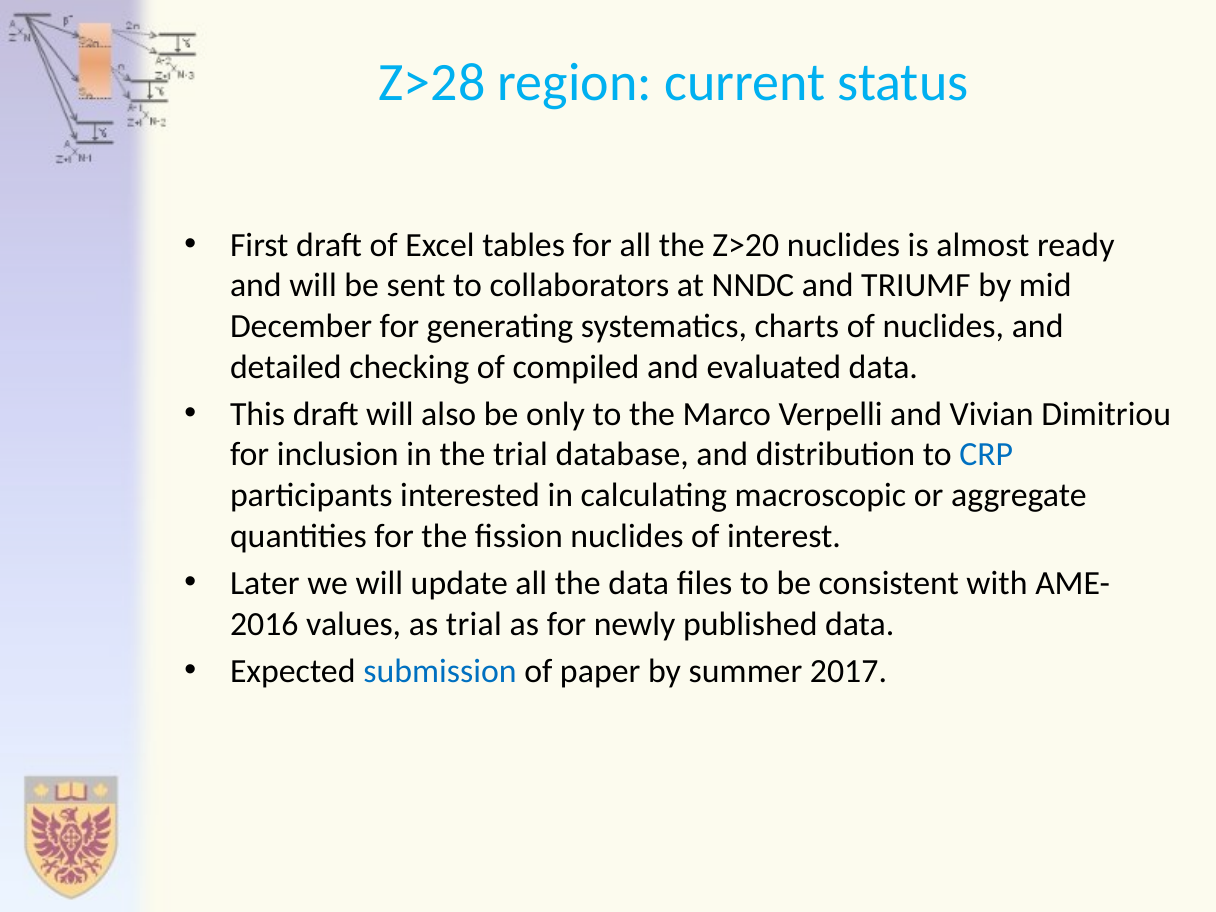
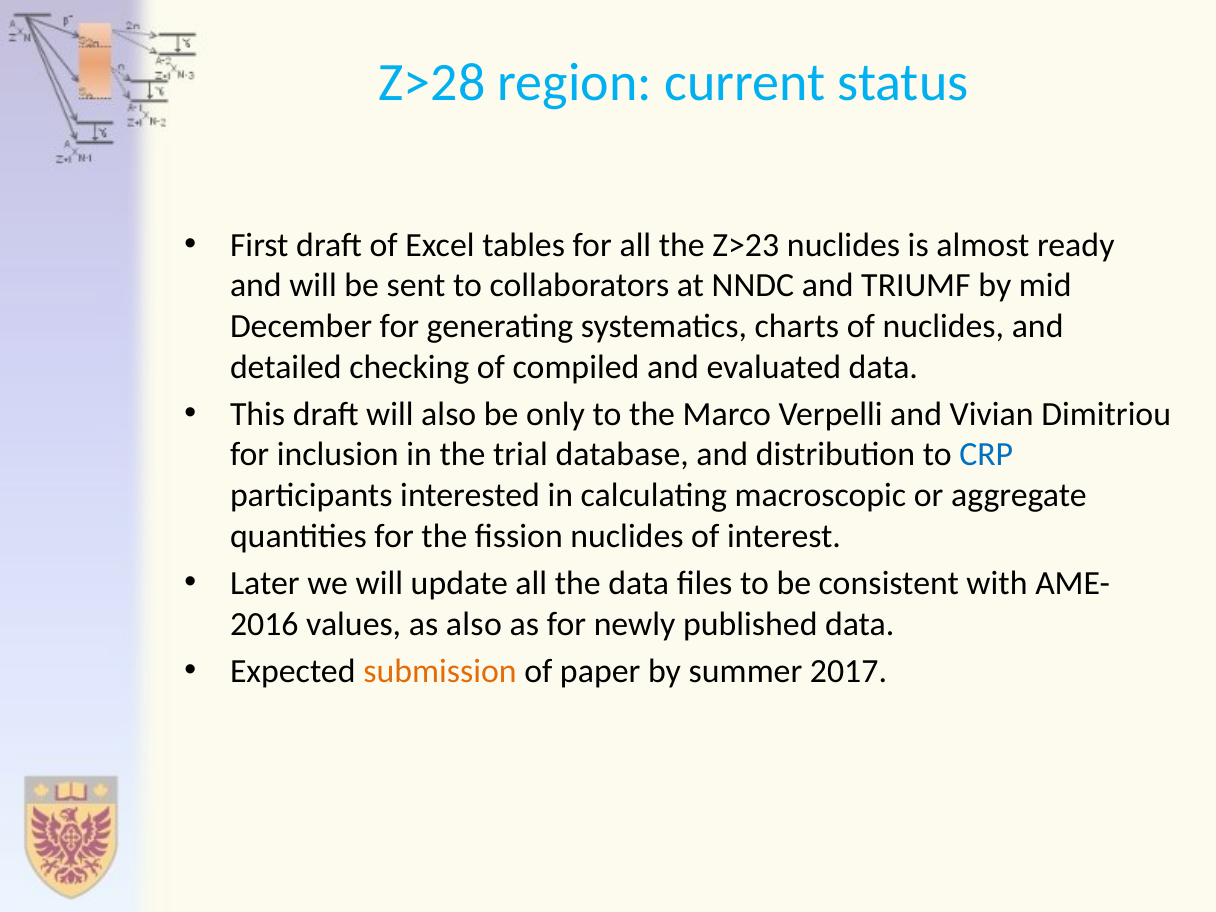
Z>20: Z>20 -> Z>23
as trial: trial -> also
submission colour: blue -> orange
